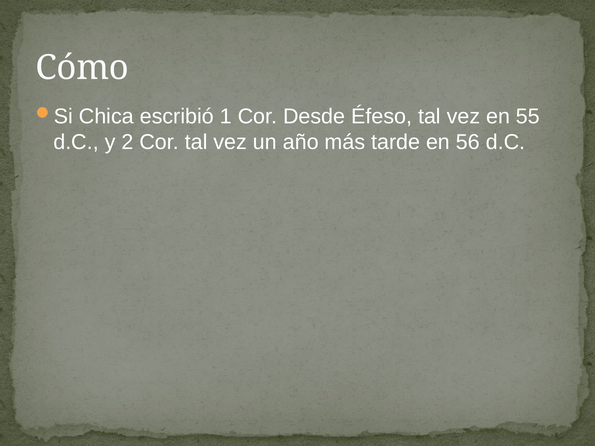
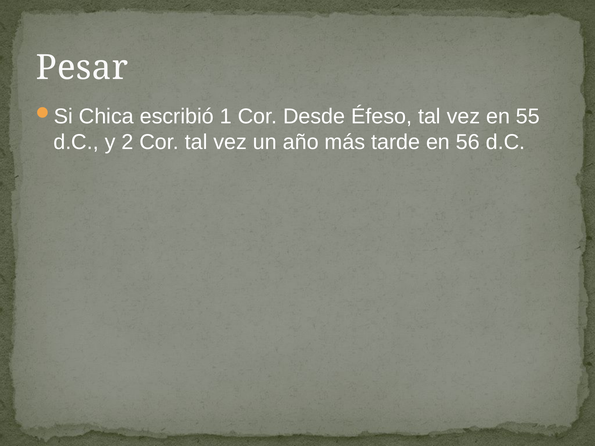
Cómo: Cómo -> Pesar
